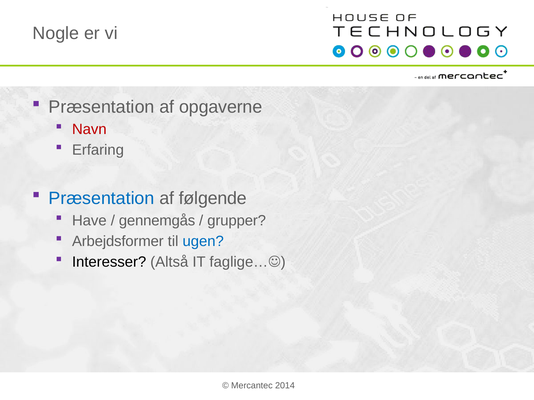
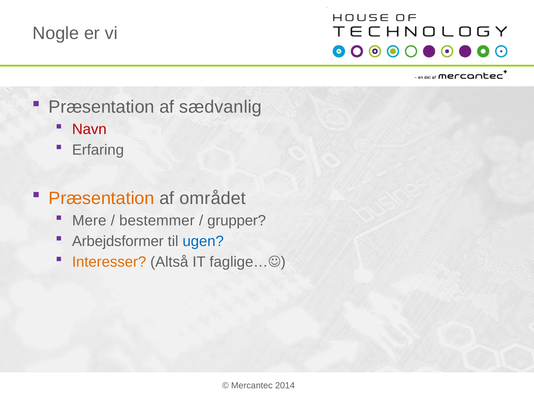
opgaverne: opgaverne -> sædvanlig
Præsentation at (102, 199) colour: blue -> orange
følgende: følgende -> området
Have: Have -> Mere
gennemgås: gennemgås -> bestemmer
Interesser colour: black -> orange
